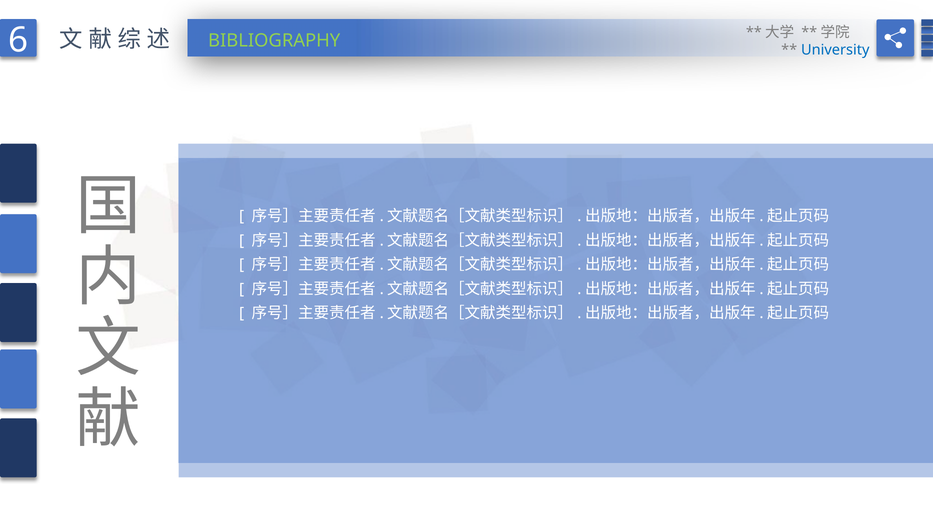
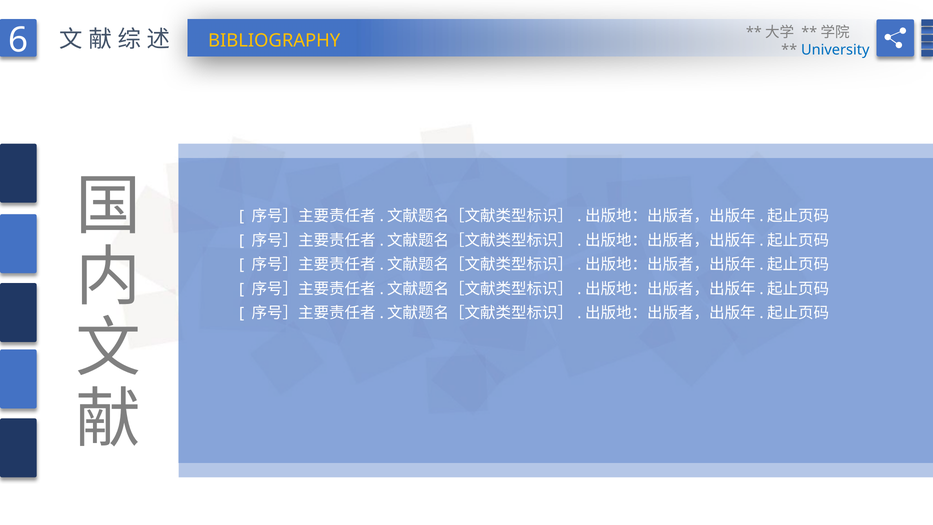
BIBLIOGRAPHY colour: light green -> yellow
